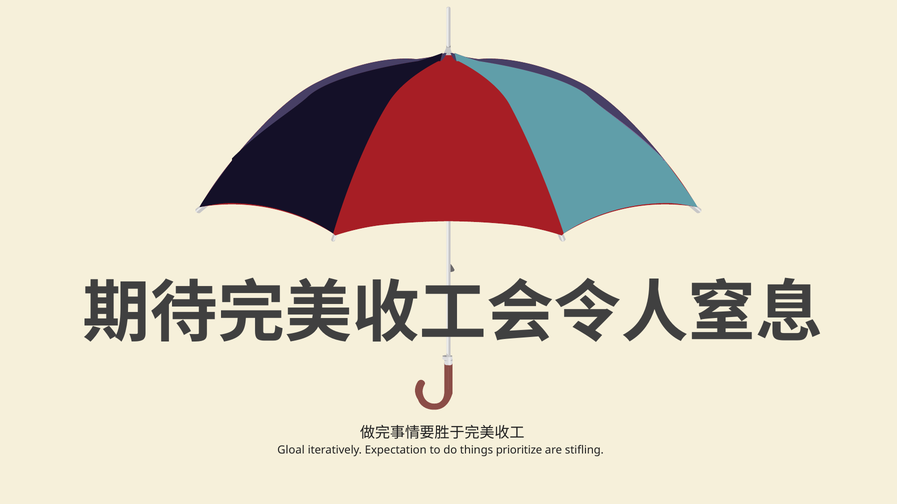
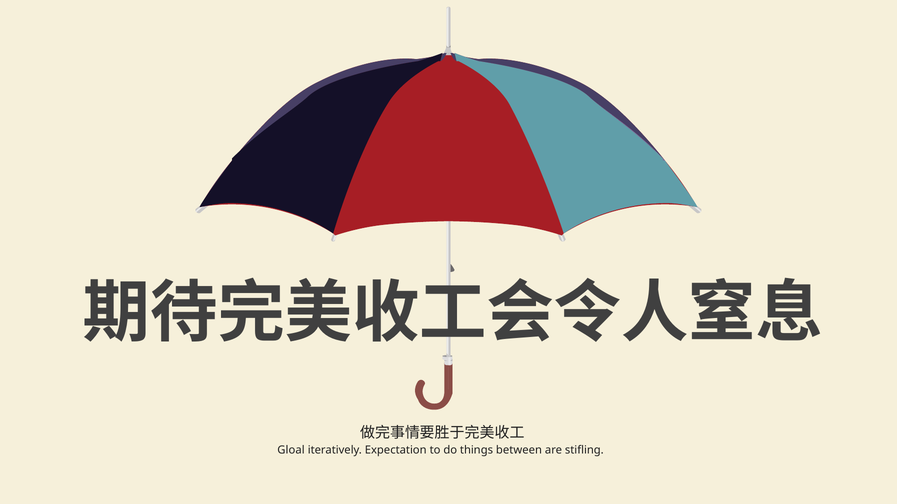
prioritize: prioritize -> between
